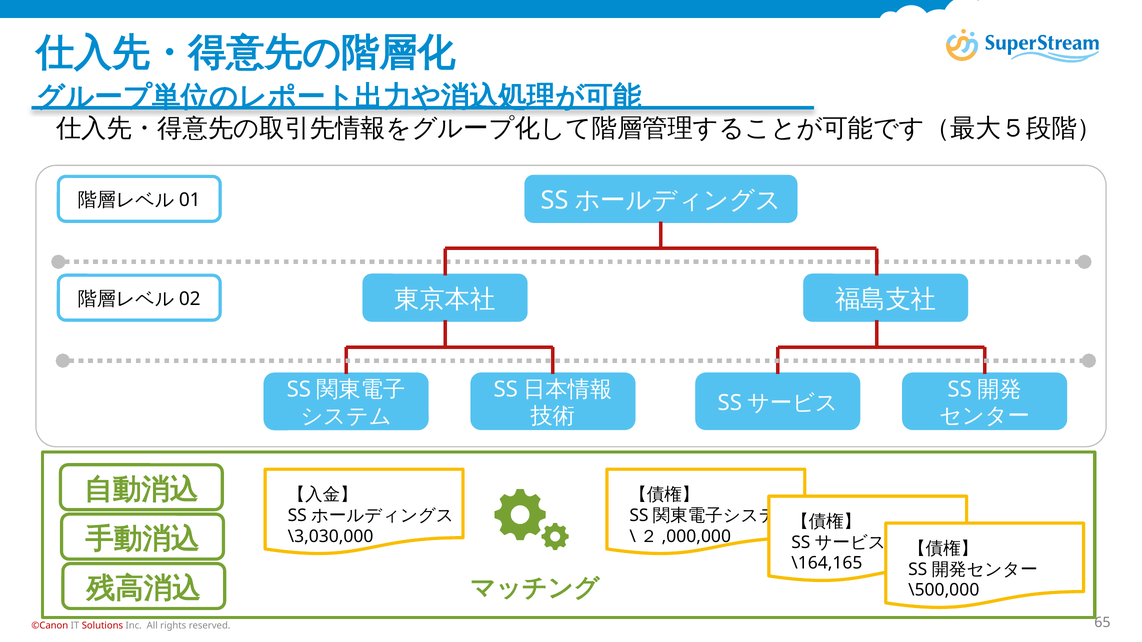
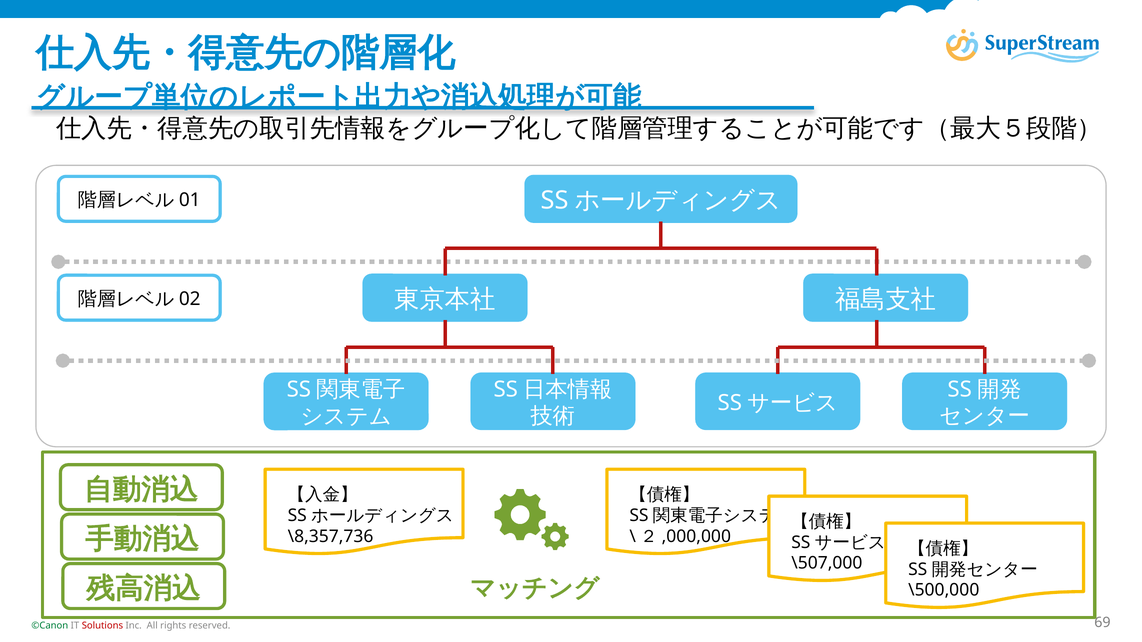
\3,030,000: \3,030,000 -> \8,357,736
\164,165: \164,165 -> \507,000
©Canon colour: red -> green
65: 65 -> 69
